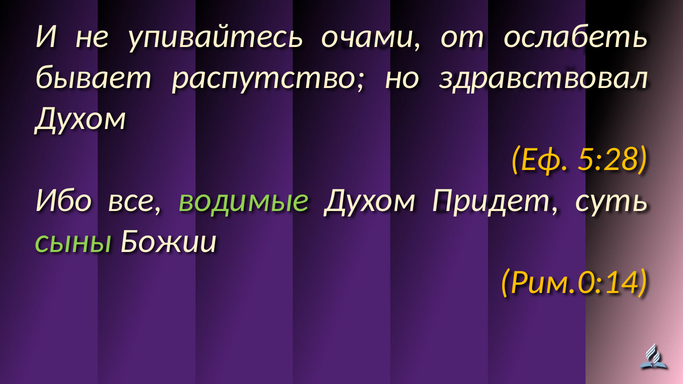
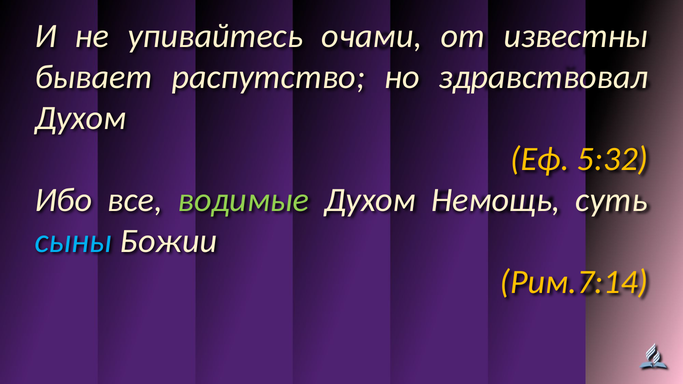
ослабеть: ослабеть -> известны
5:28: 5:28 -> 5:32
Придет: Придет -> Немощь
сыны colour: light green -> light blue
Рим.0:14: Рим.0:14 -> Рим.7:14
